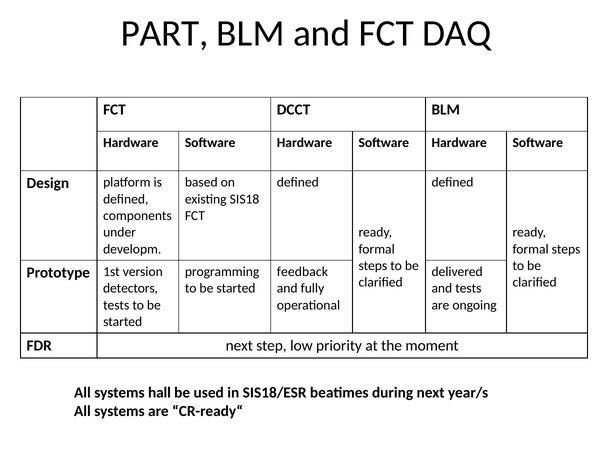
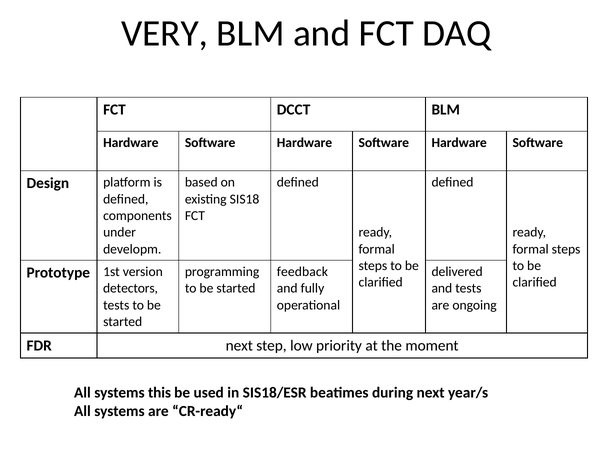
PART: PART -> VERY
hall: hall -> this
